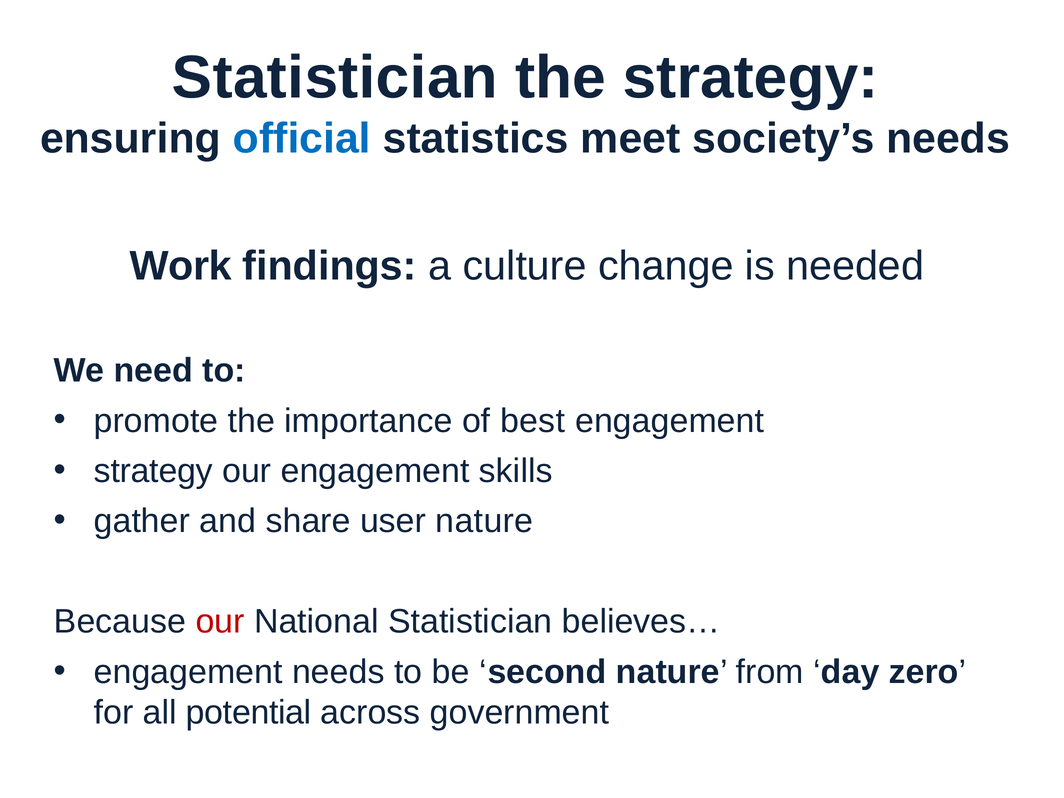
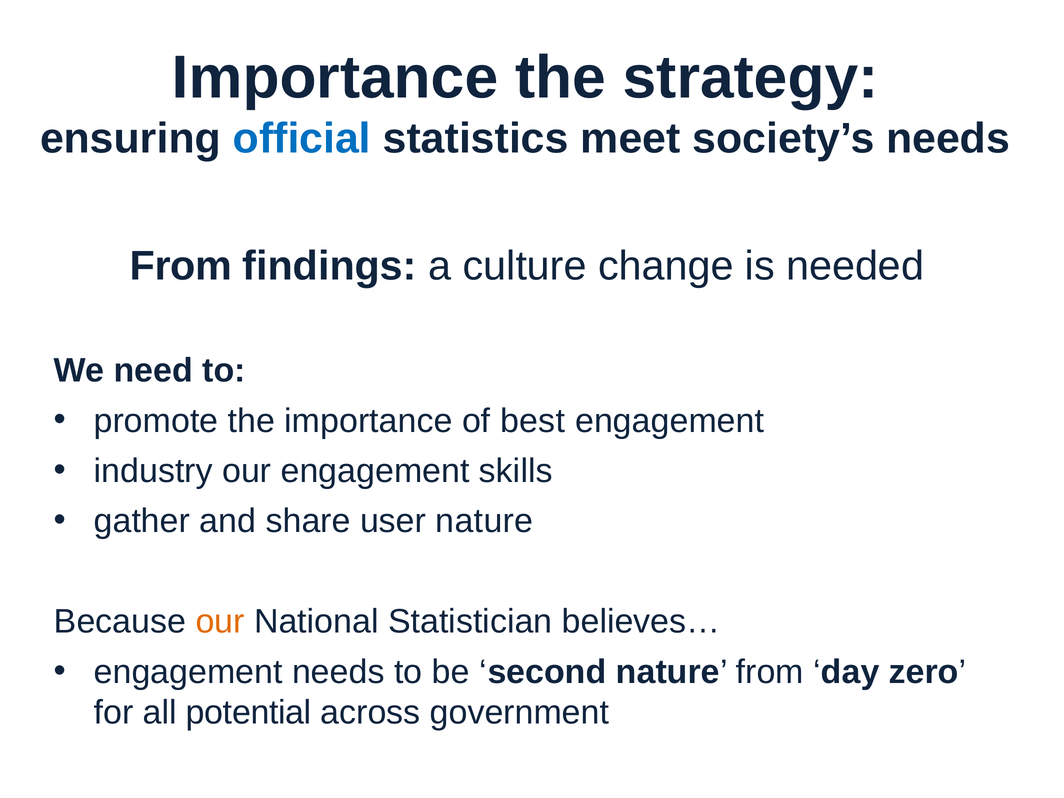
Statistician at (335, 78): Statistician -> Importance
Work at (181, 266): Work -> From
strategy at (153, 471): strategy -> industry
our at (220, 622) colour: red -> orange
